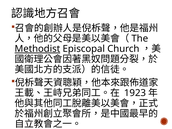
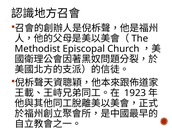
Methodist underline: present -> none
